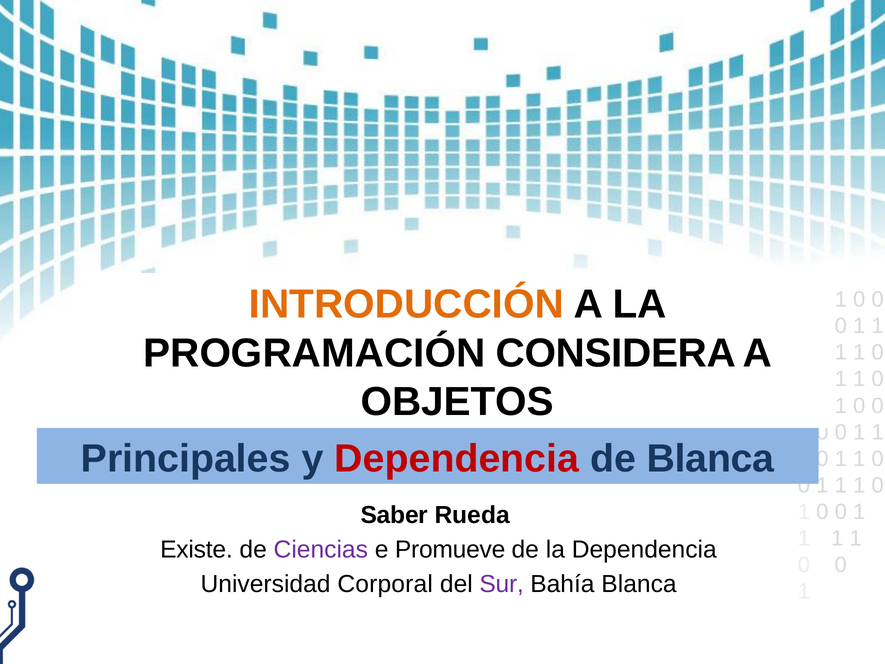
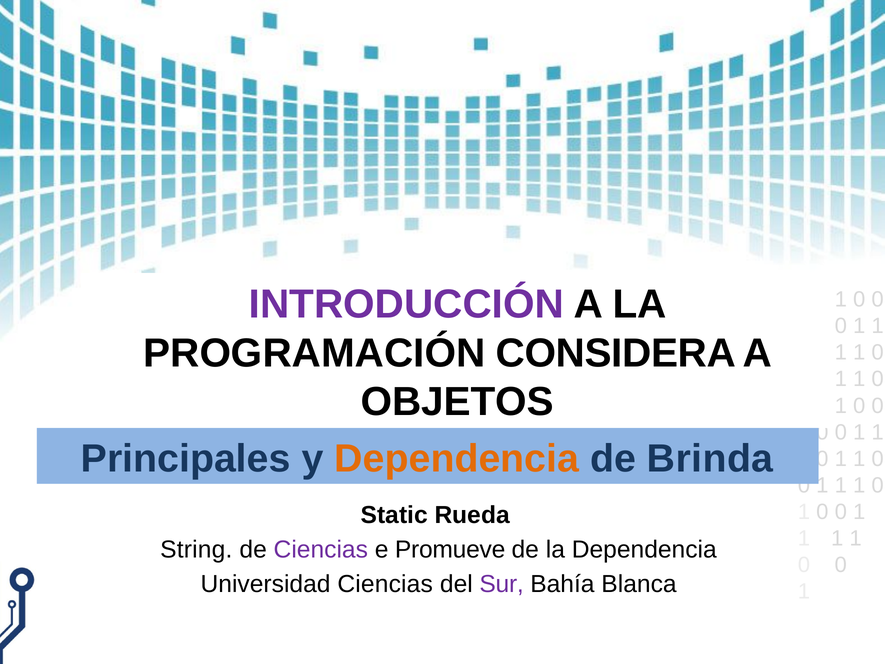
INTRODUCCIÓN colour: orange -> purple
Dependencia at (457, 458) colour: red -> orange
de Blanca: Blanca -> Brinda
Saber: Saber -> Static
Existe: Existe -> String
Universidad Corporal: Corporal -> Ciencias
